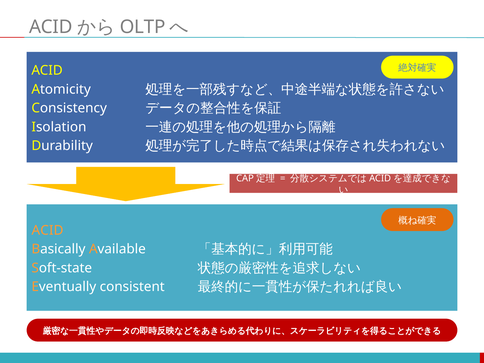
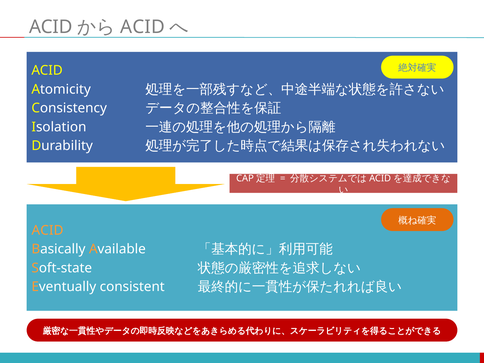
OLTP at (143, 27): OLTP -> ACID
